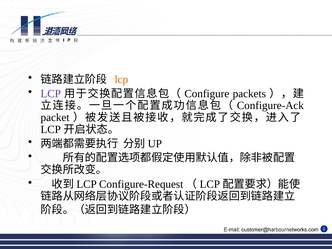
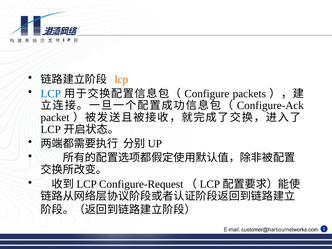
LCP at (51, 94) colour: purple -> blue
